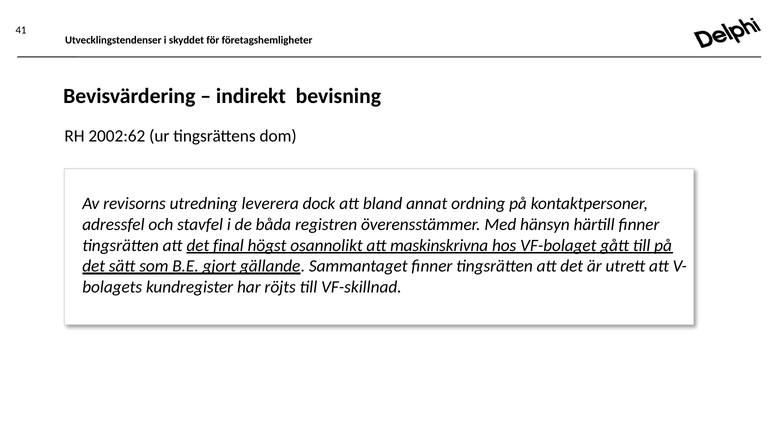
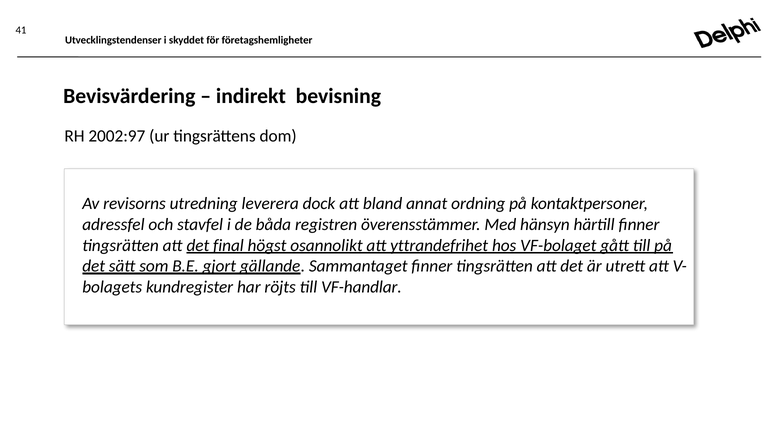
2002:62: 2002:62 -> 2002:97
maskinskrivna: maskinskrivna -> yttrandefrihet
VF-skillnad: VF-skillnad -> VF-handlar
